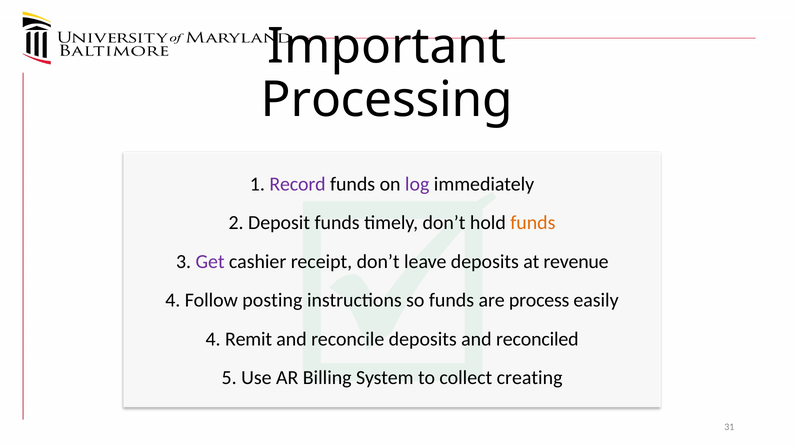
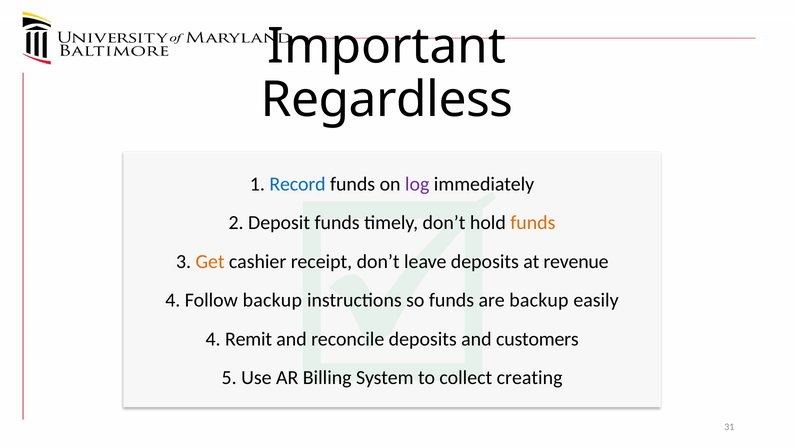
Processing: Processing -> Regardless
Record colour: purple -> blue
Get colour: purple -> orange
Follow posting: posting -> backup
process at (539, 301): process -> backup
reconciled: reconciled -> customers
